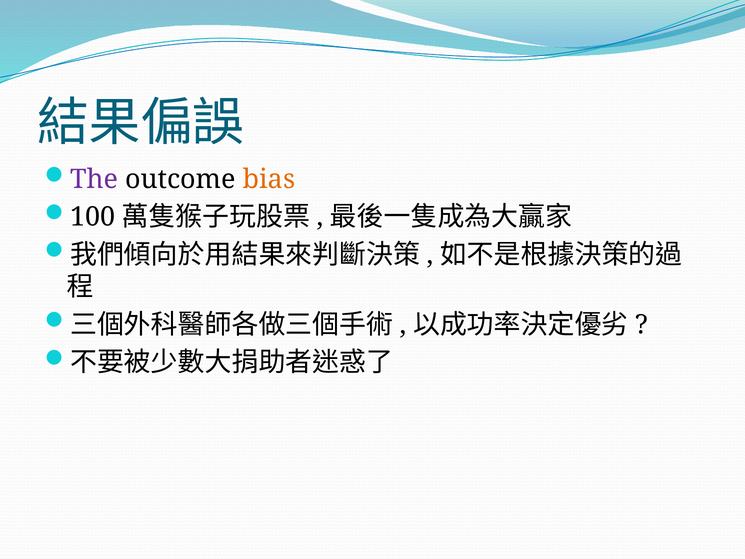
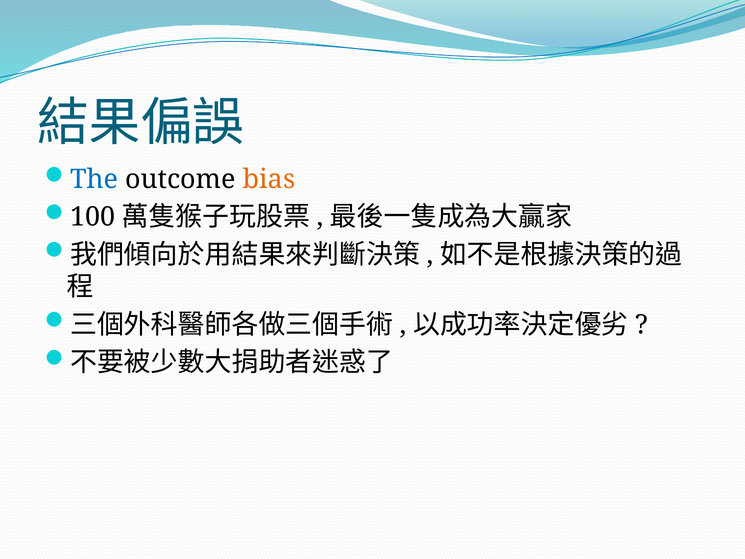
The colour: purple -> blue
